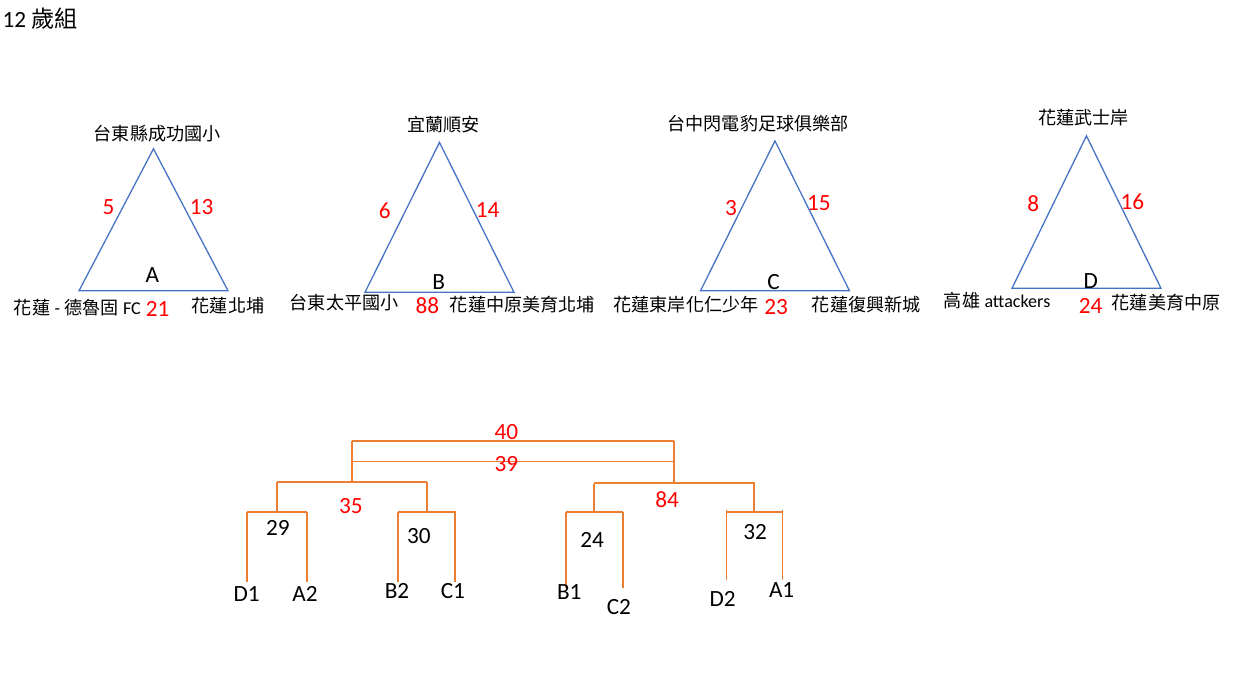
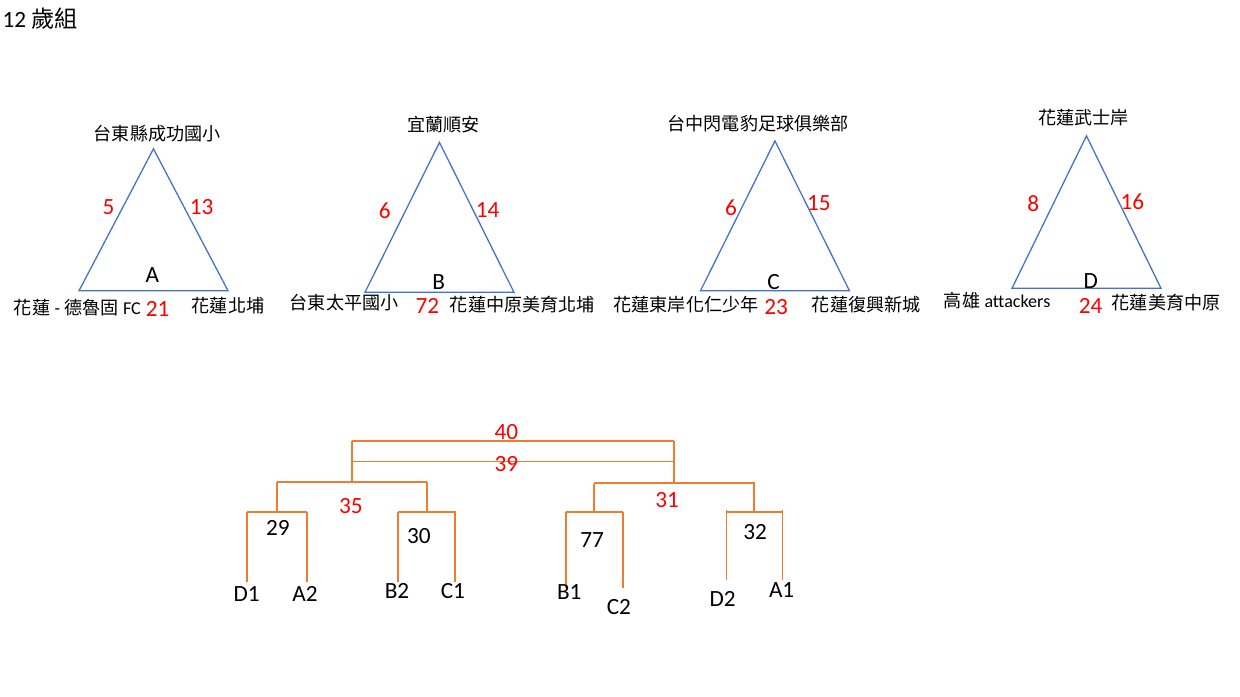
6 3: 3 -> 6
88: 88 -> 72
84: 84 -> 31
30 24: 24 -> 77
